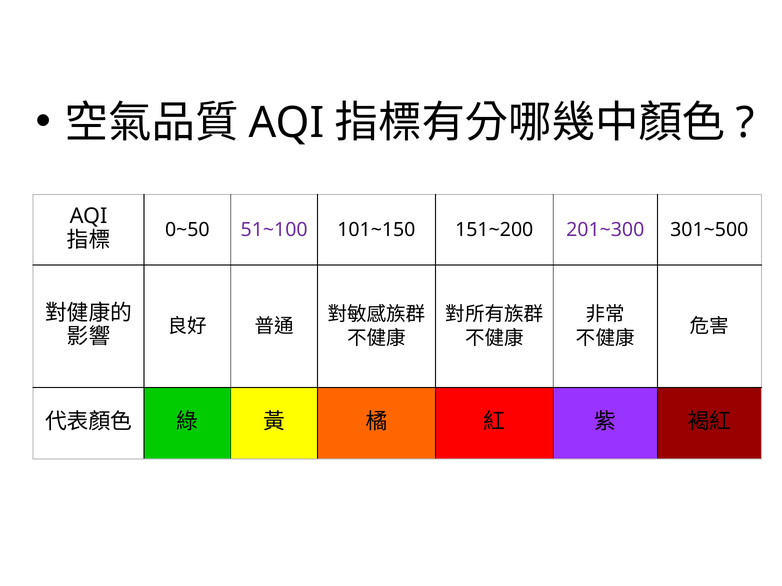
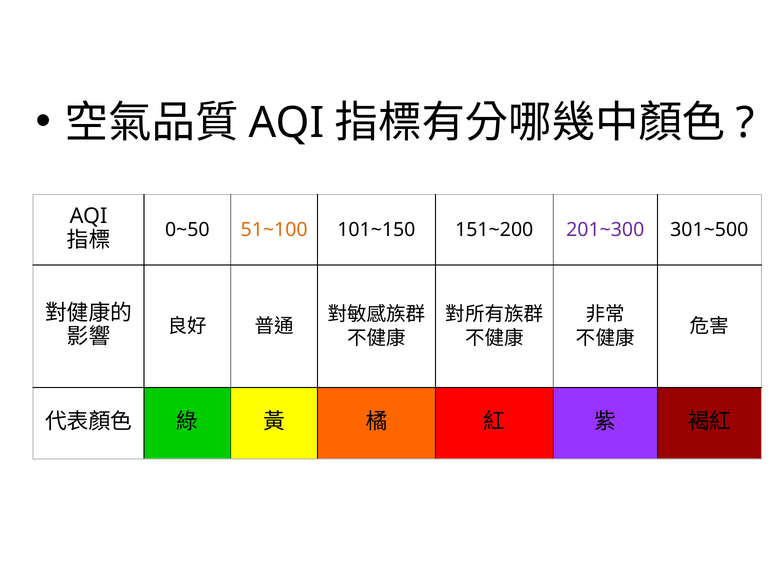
51~100 colour: purple -> orange
